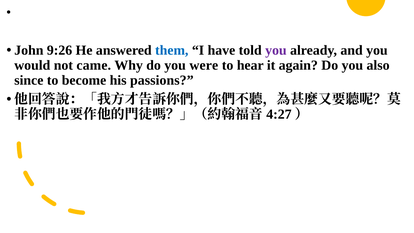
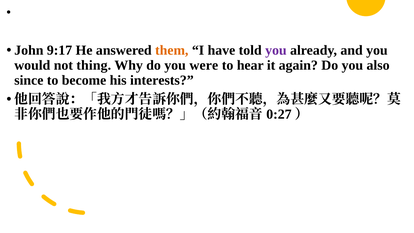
9:26: 9:26 -> 9:17
them colour: blue -> orange
came: came -> thing
passions: passions -> interests
4:27: 4:27 -> 0:27
